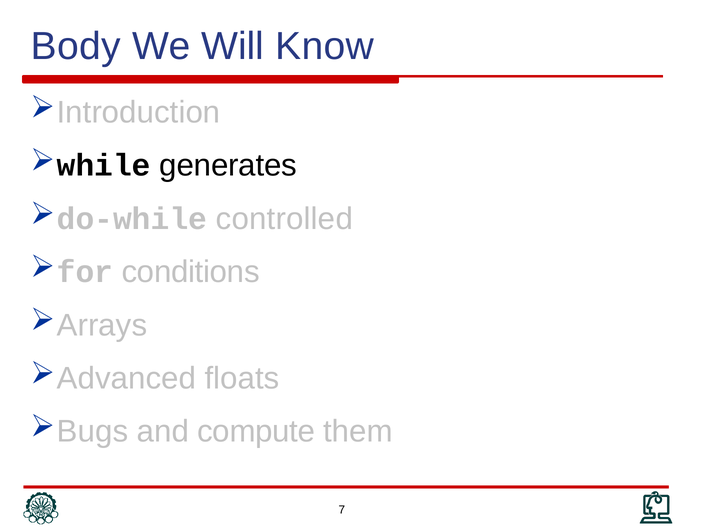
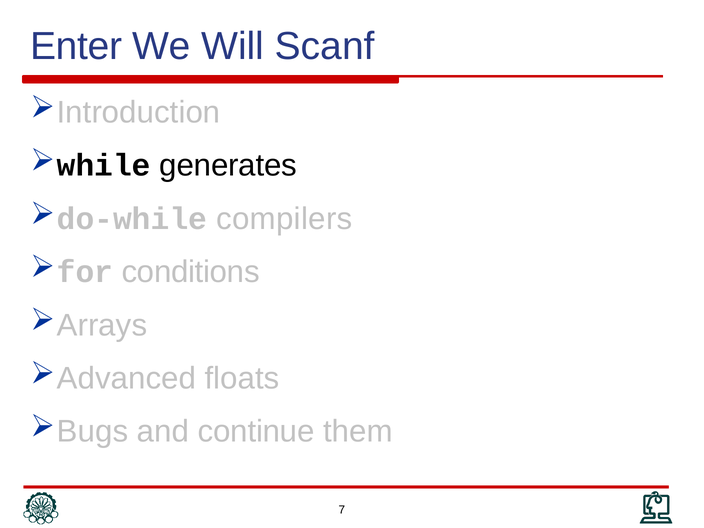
Body: Body -> Enter
Know: Know -> Scanf
controlled: controlled -> compilers
compute: compute -> continue
